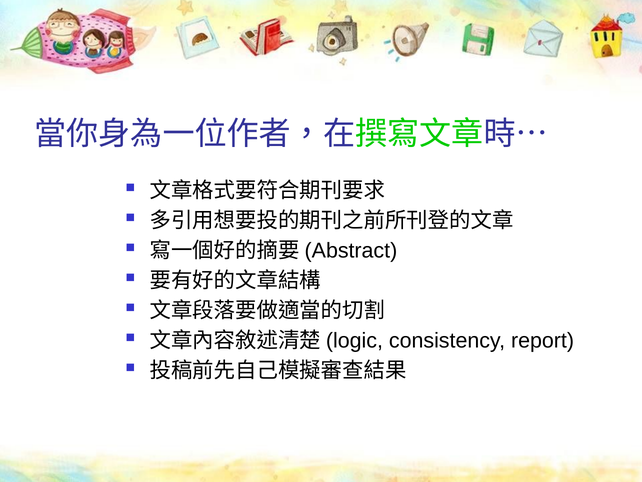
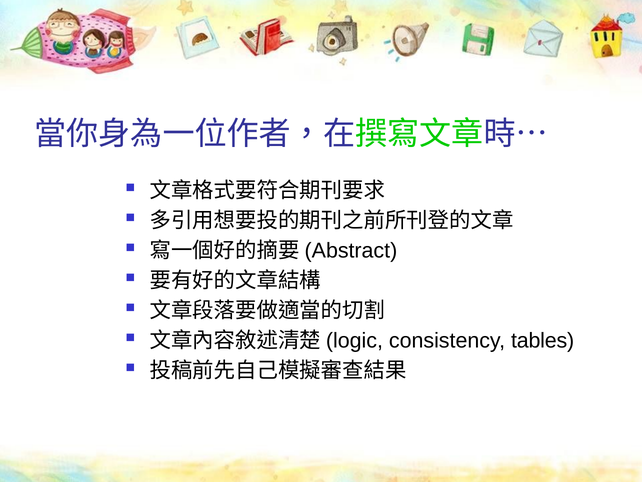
report: report -> tables
